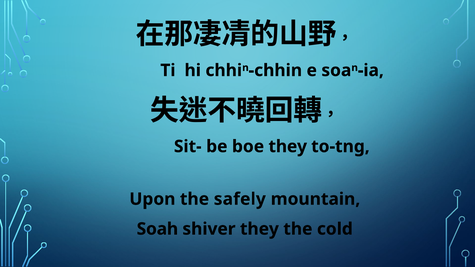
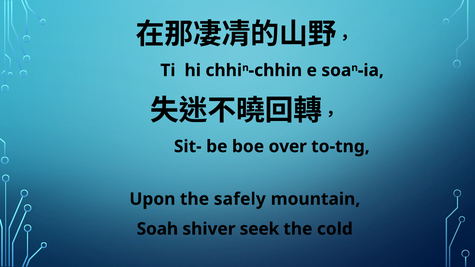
boe they: they -> over
shiver they: they -> seek
